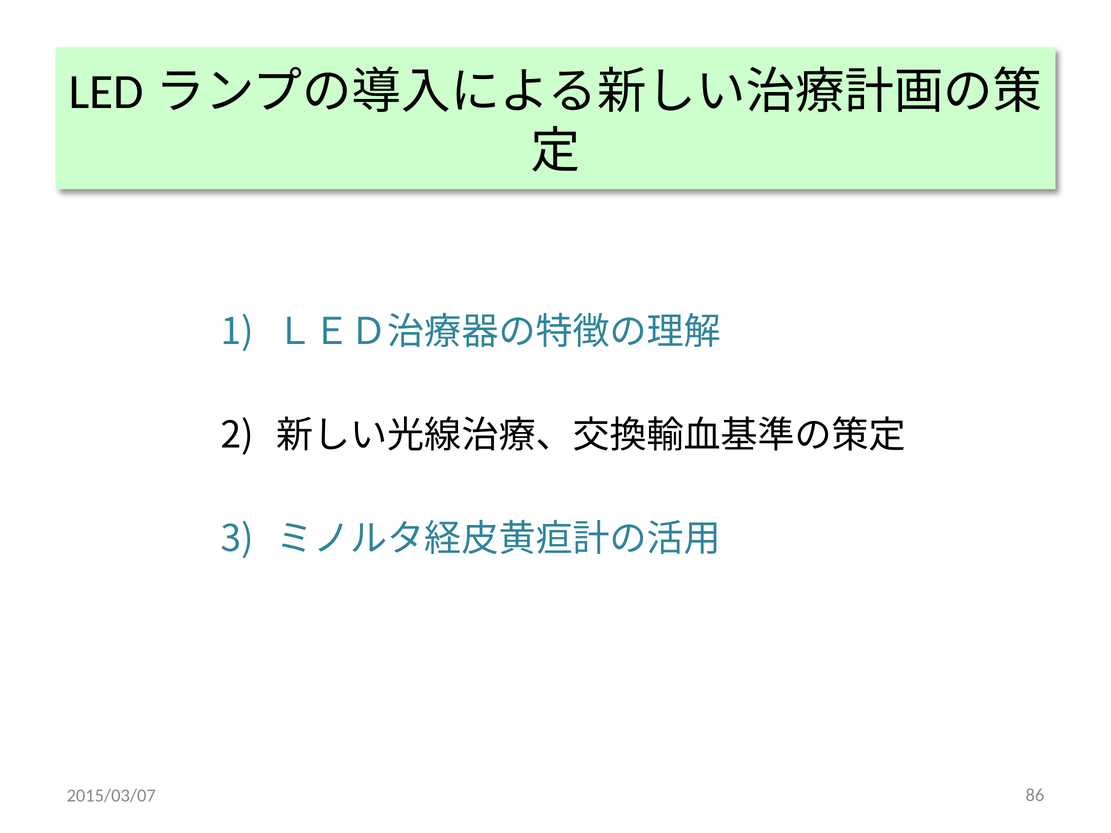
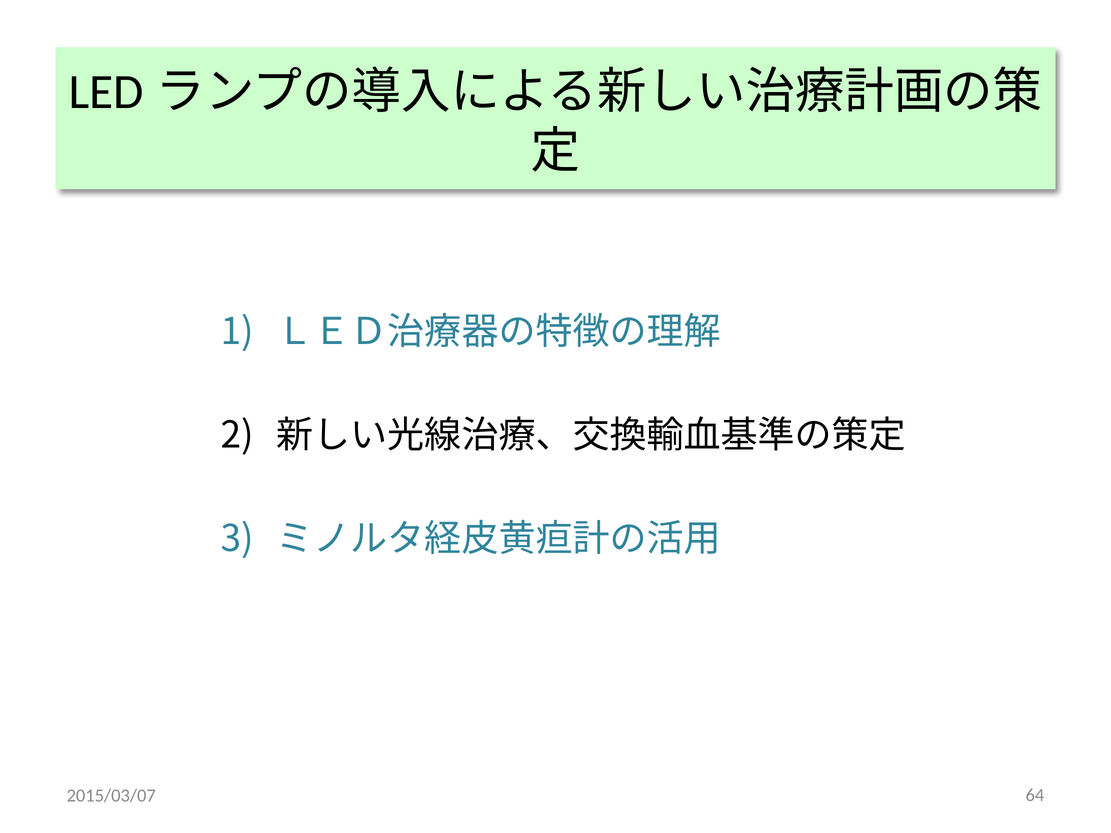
86: 86 -> 64
